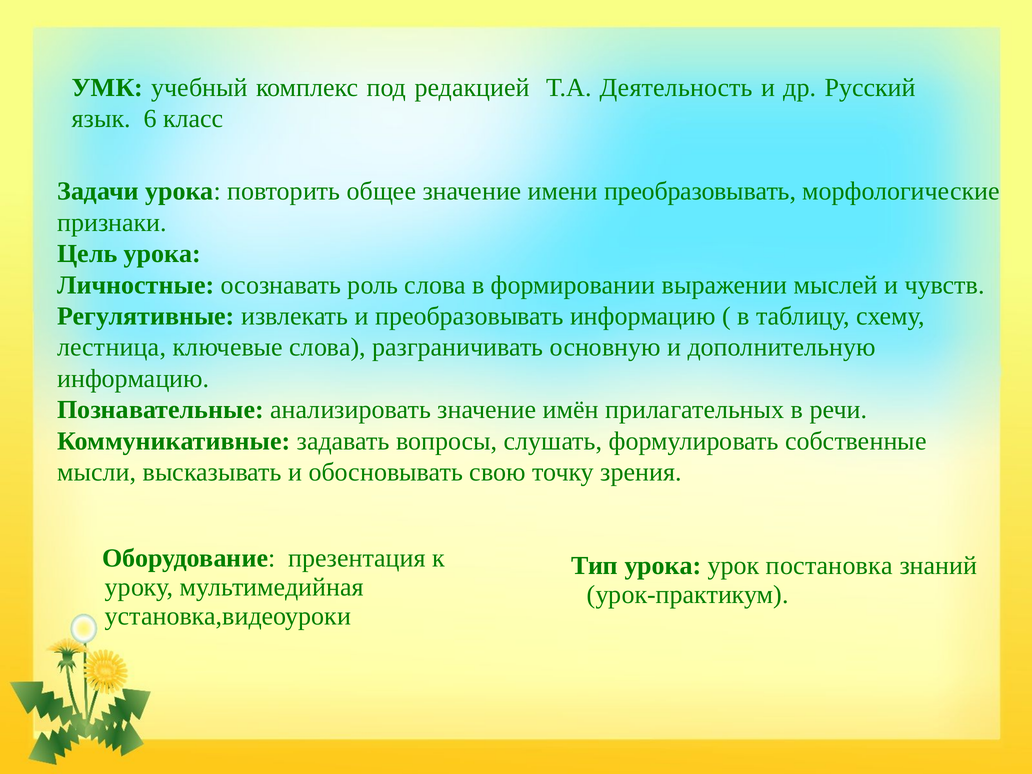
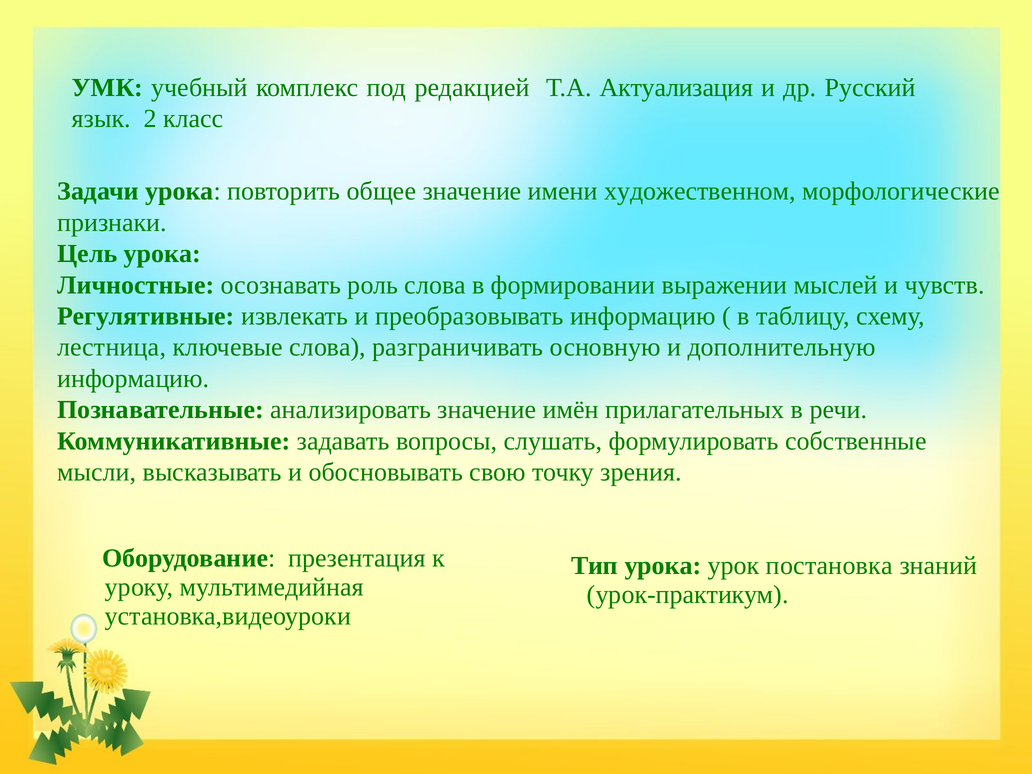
Деятельность: Деятельность -> Актуализация
6: 6 -> 2
имени преобразовывать: преобразовывать -> художественном
